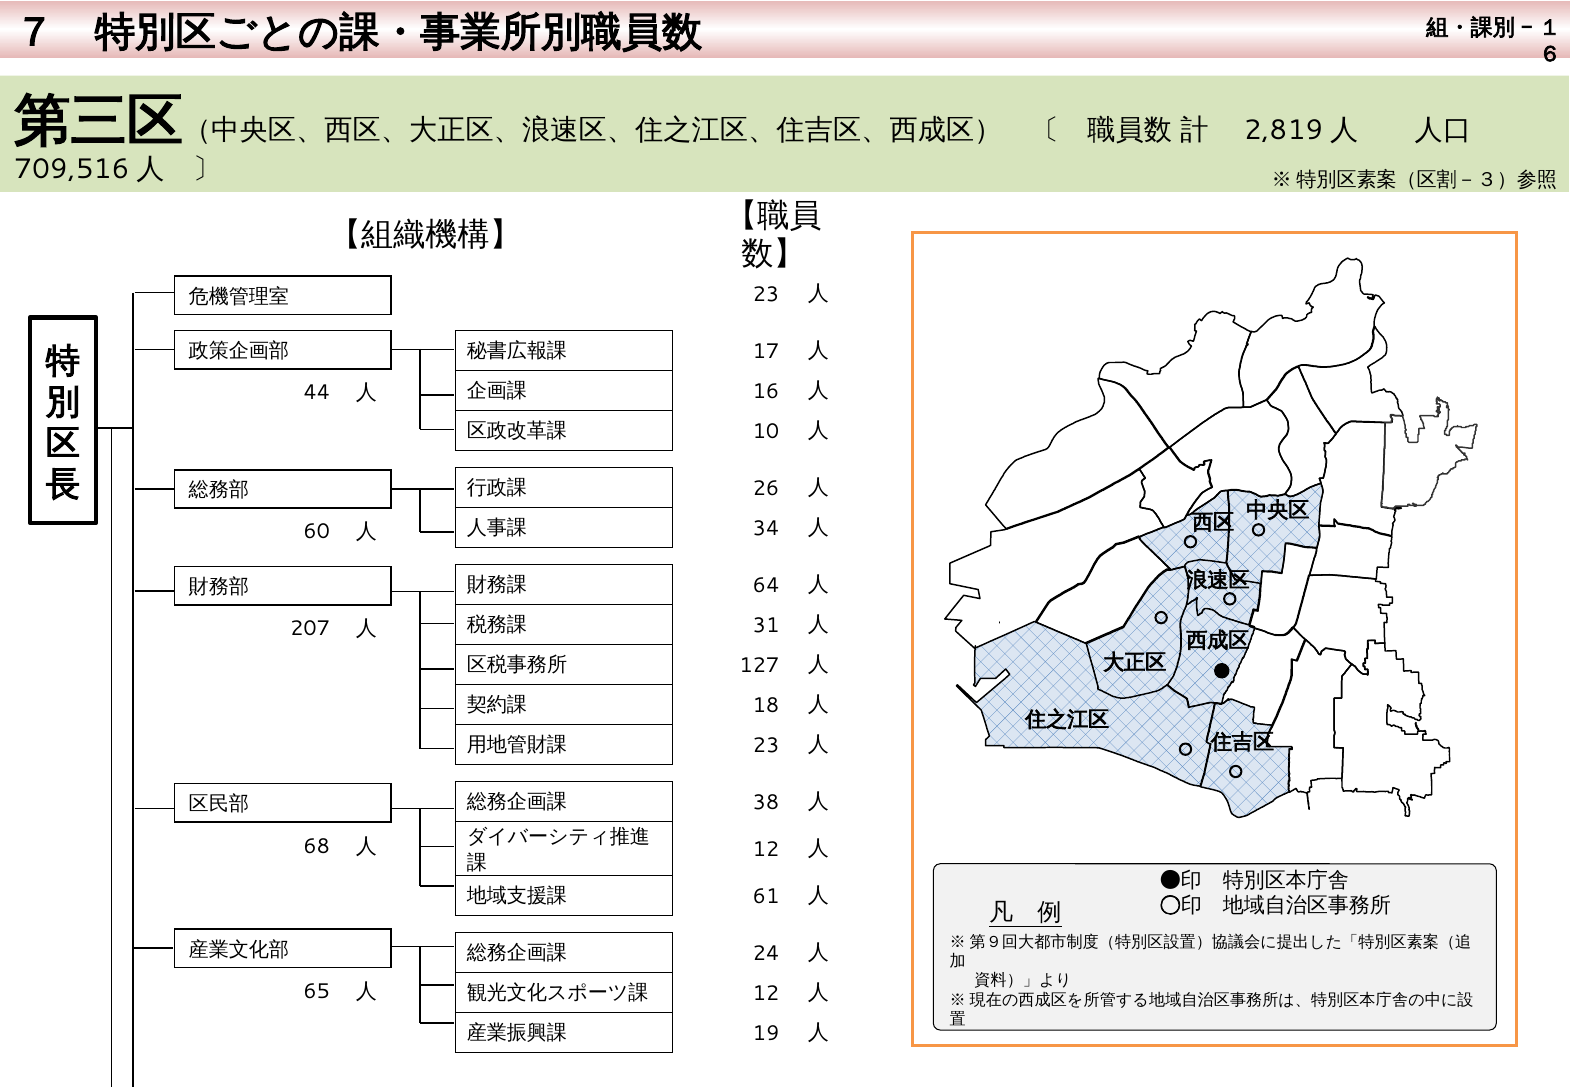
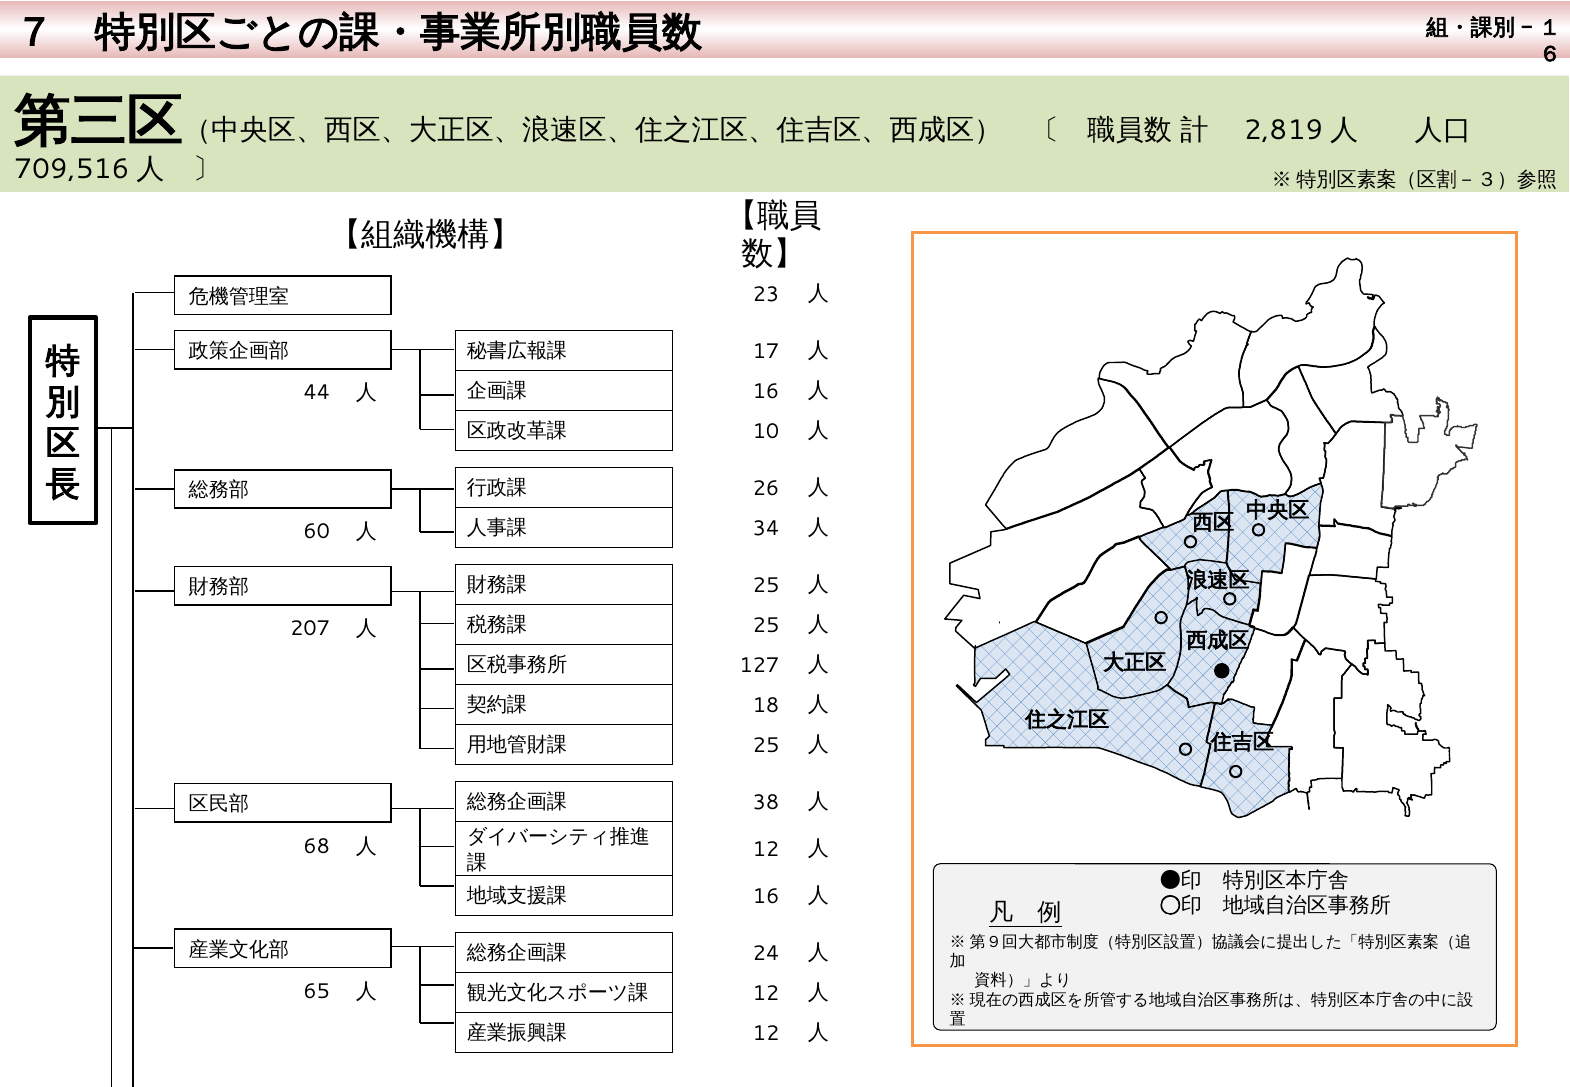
64 at (766, 586): 64 -> 25
31 at (766, 626): 31 -> 25
23 at (766, 745): 23 -> 25
61 at (766, 897): 61 -> 16
19 at (766, 1034): 19 -> 12
